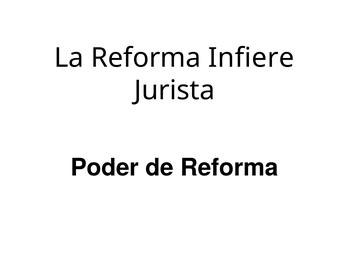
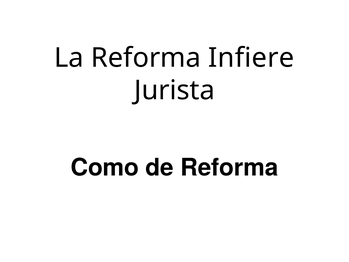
Poder: Poder -> Como
